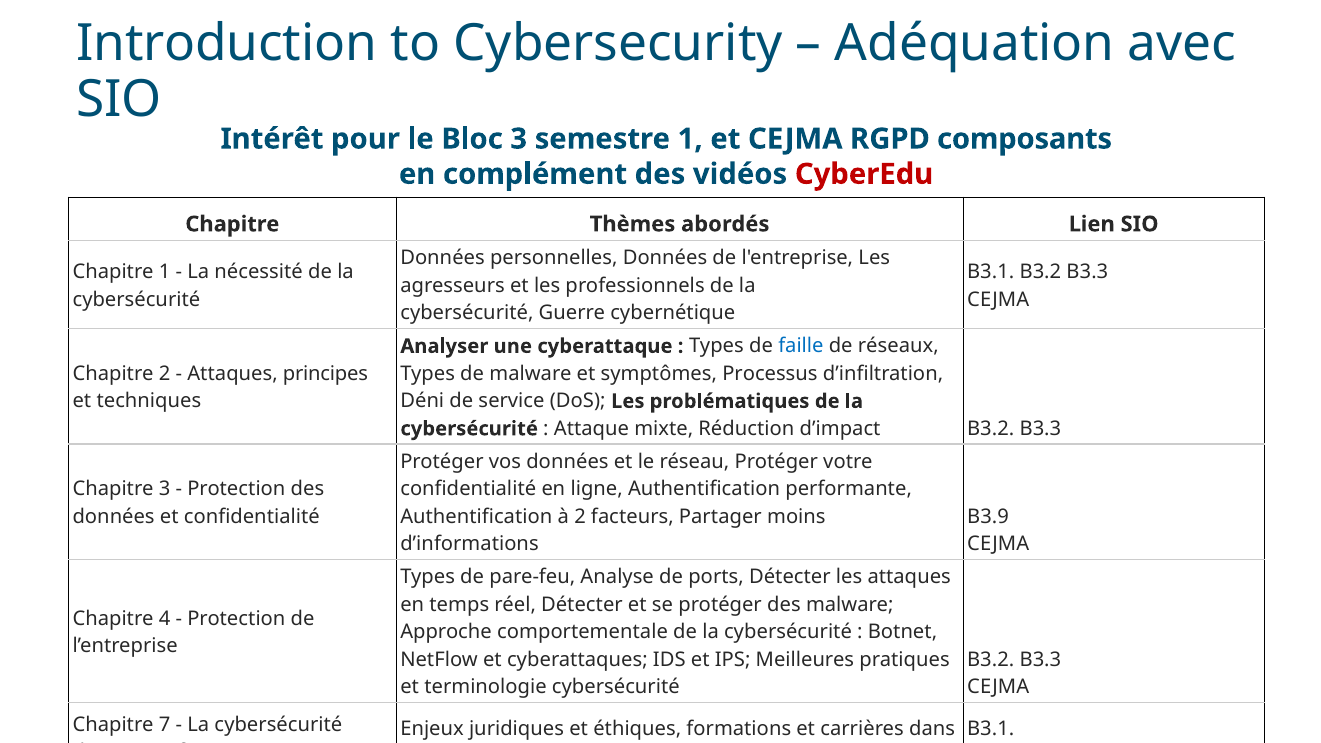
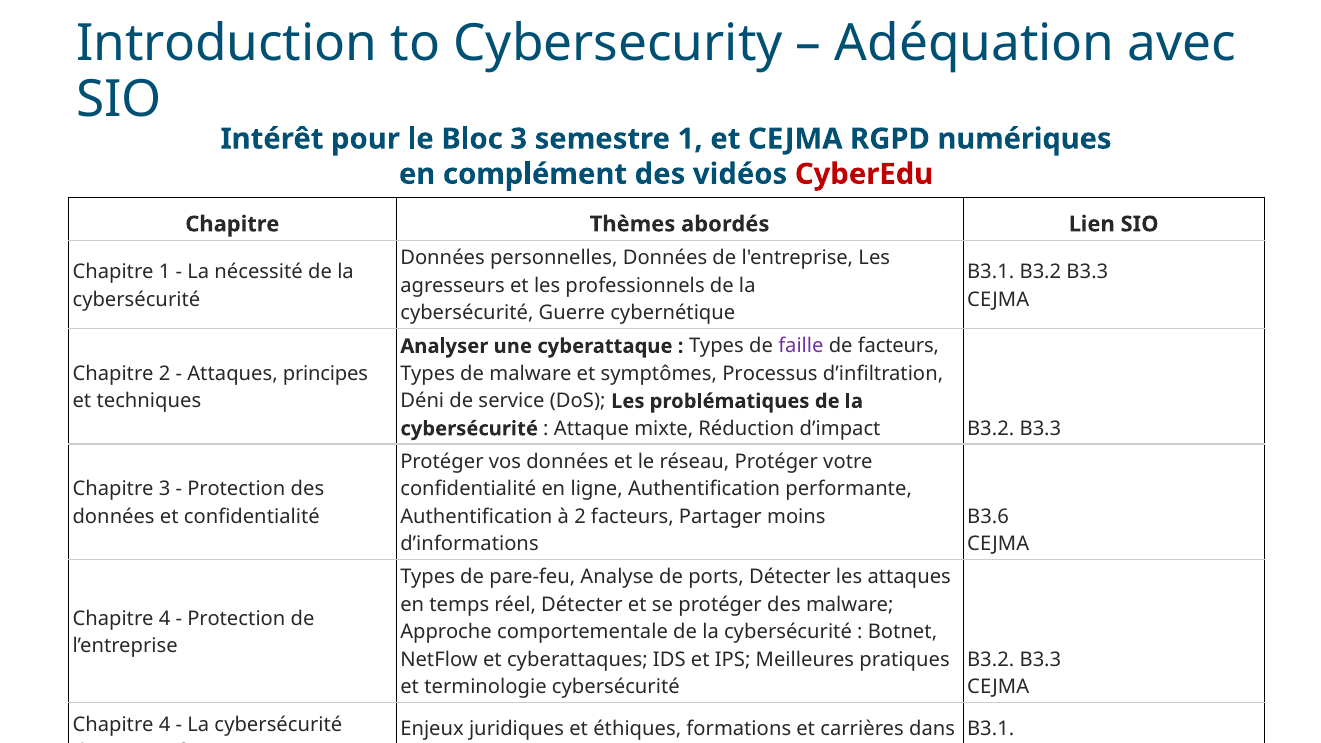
composants: composants -> numériques
faille colour: blue -> purple
de réseaux: réseaux -> facteurs
B3.9: B3.9 -> B3.6
7 at (165, 725): 7 -> 4
